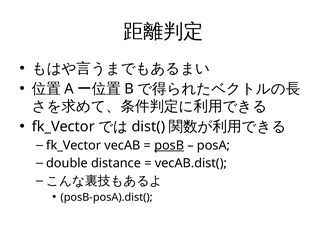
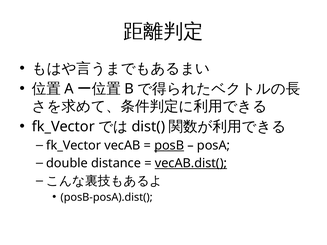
vecAB.dist( underline: none -> present
